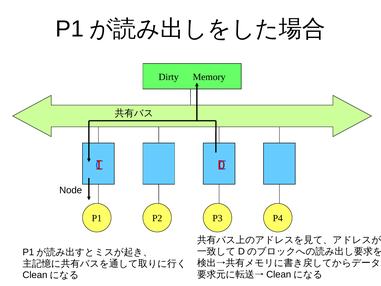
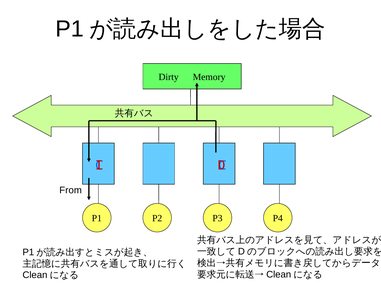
Node: Node -> From
